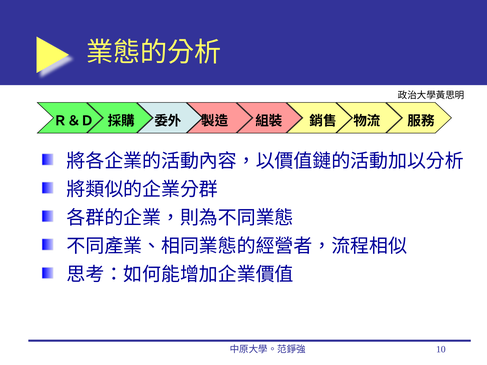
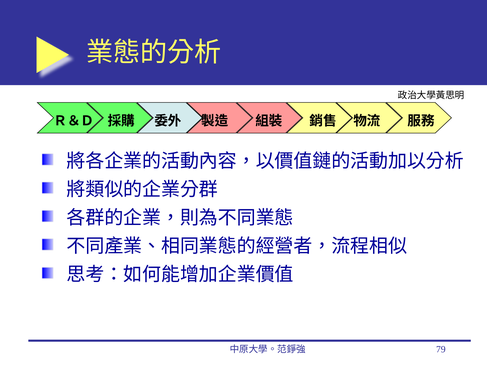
10: 10 -> 79
